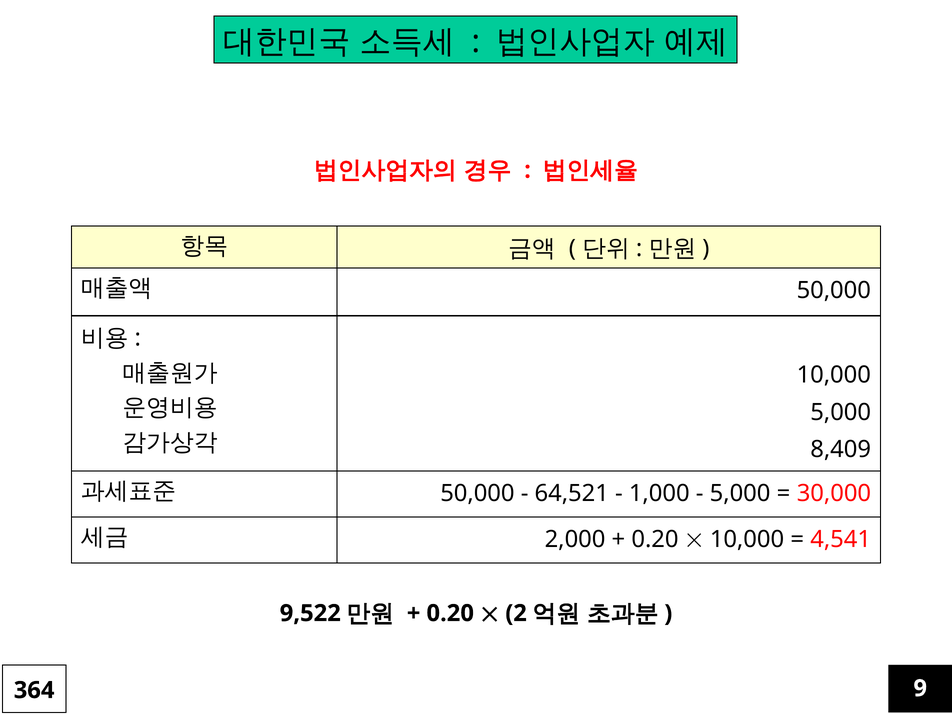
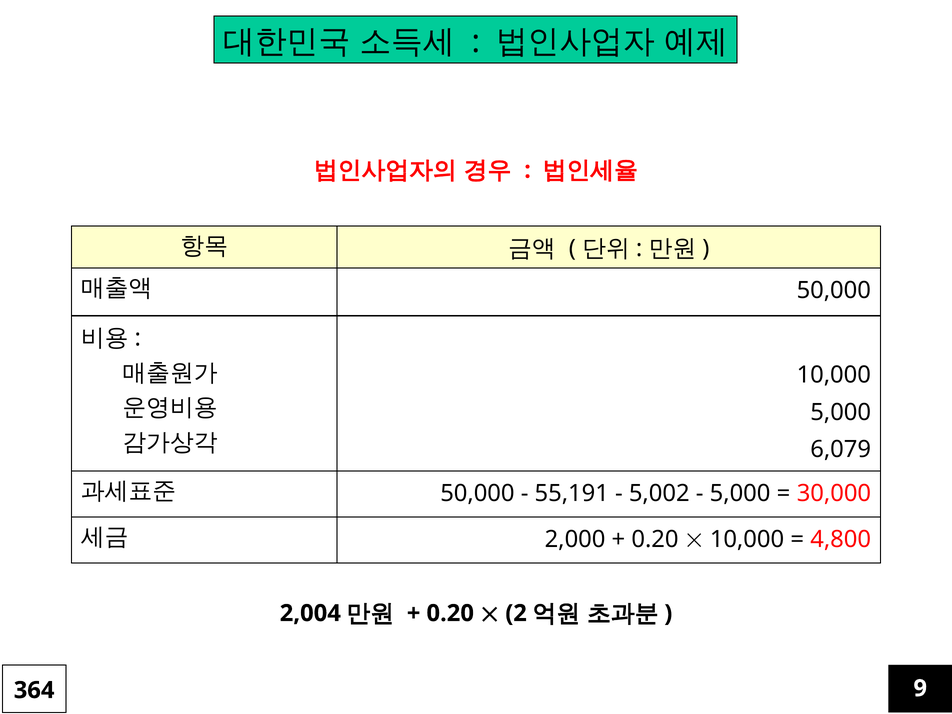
8,409: 8,409 -> 6,079
64,521: 64,521 -> 55,191
1,000: 1,000 -> 5,002
4,541: 4,541 -> 4,800
9,522: 9,522 -> 2,004
